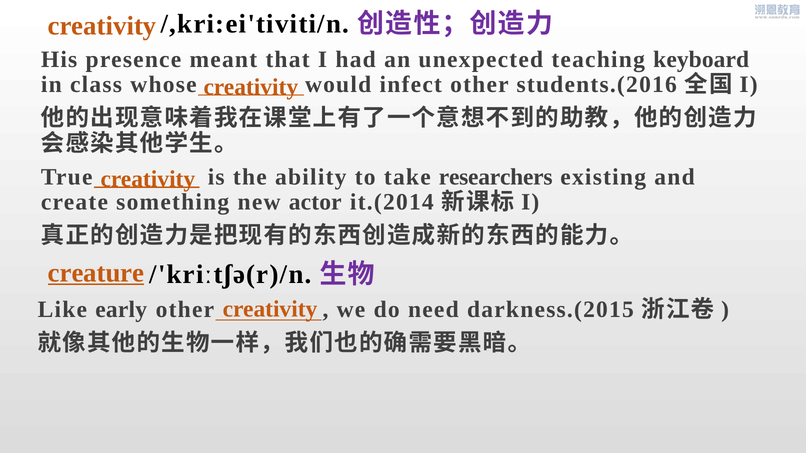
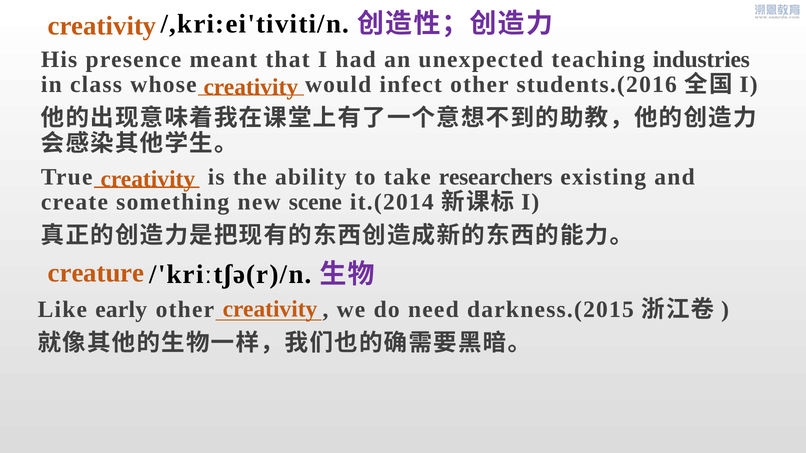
keyboard: keyboard -> industries
actor: actor -> scene
creature underline: present -> none
